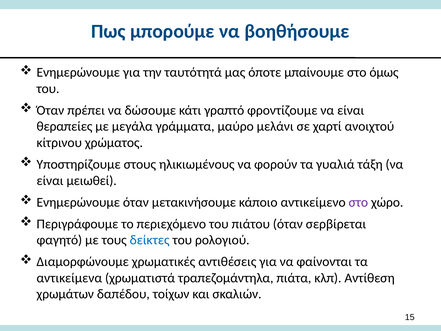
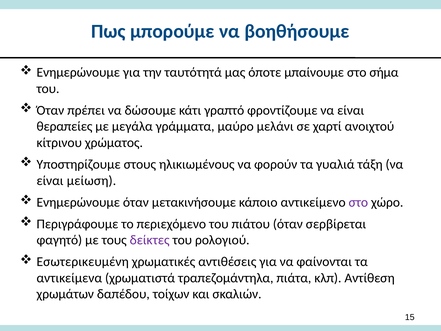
όμως: όμως -> σήμα
μειωθεί: μειωθεί -> μείωση
δείκτες colour: blue -> purple
Διαμορφώνουμε: Διαμορφώνουμε -> Εσωτερικευμένη
